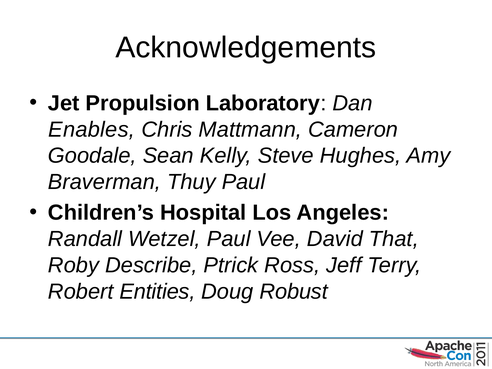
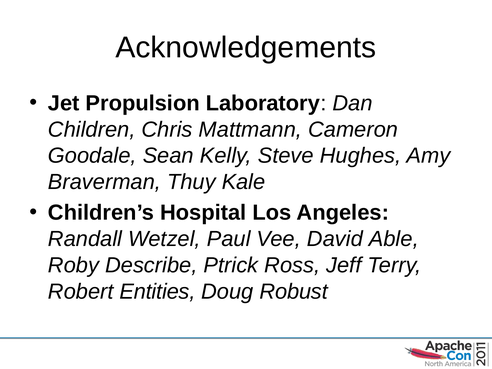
Enables: Enables -> Children
Thuy Paul: Paul -> Kale
That: That -> Able
